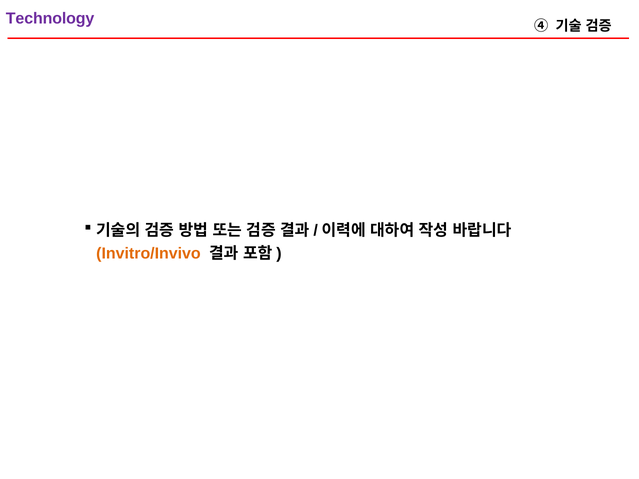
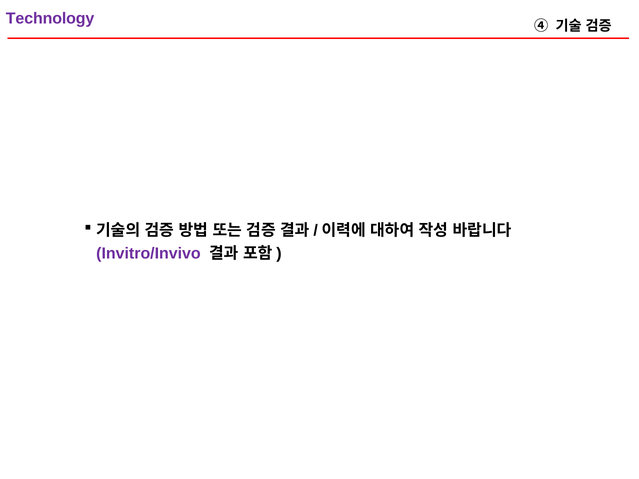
Invitro/Invivo colour: orange -> purple
